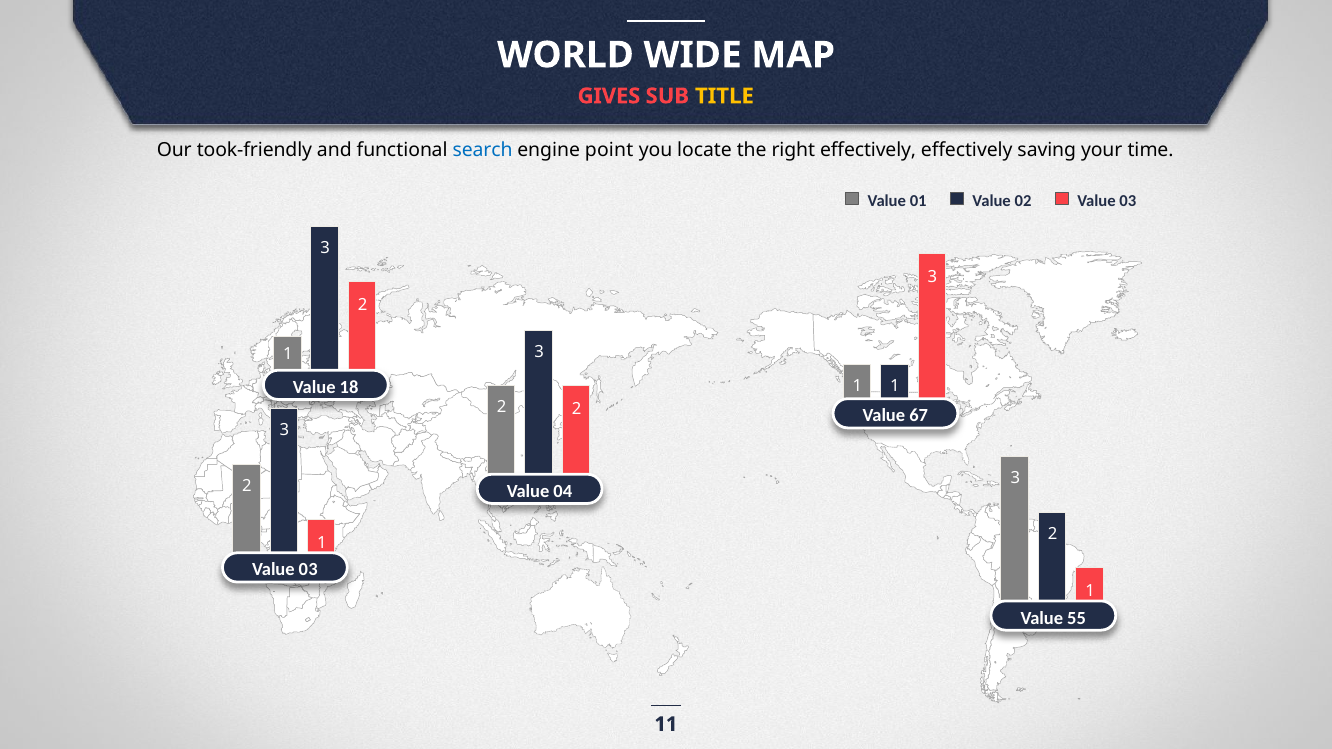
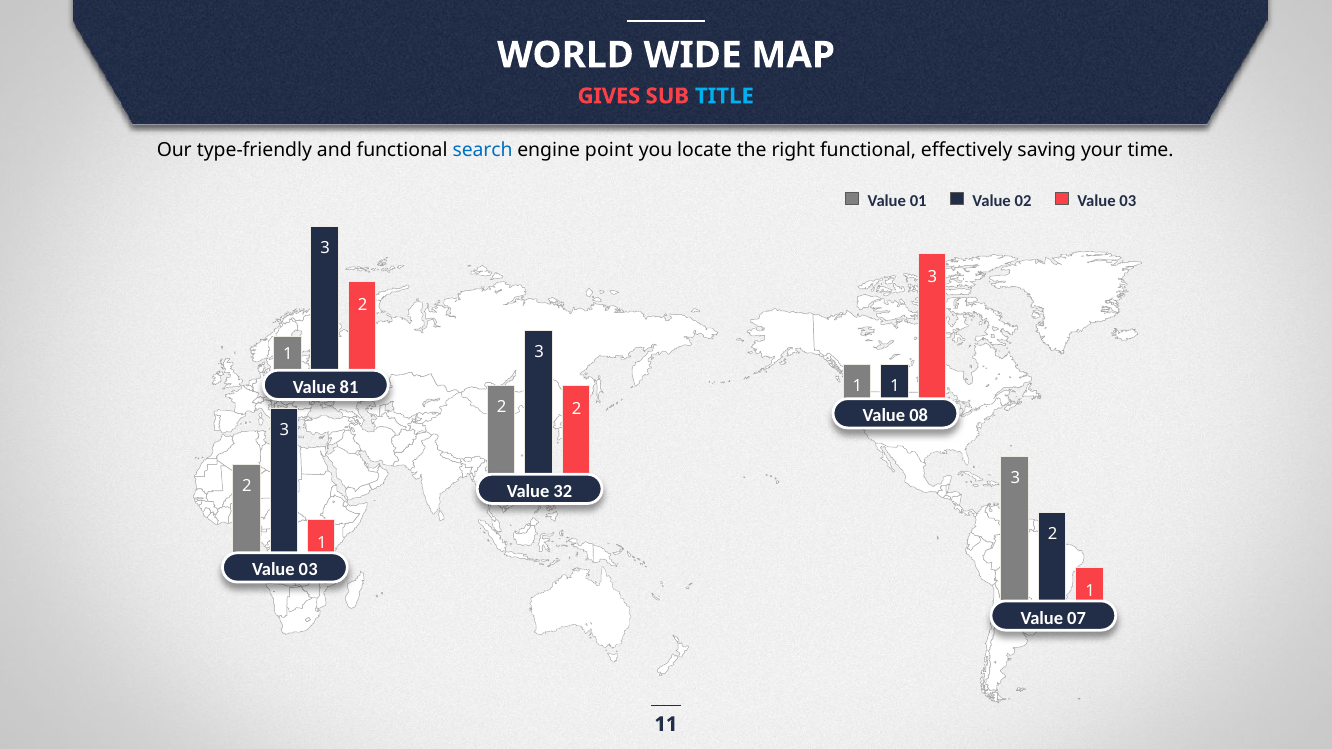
TITLE colour: yellow -> light blue
took-friendly: took-friendly -> type-friendly
right effectively: effectively -> functional
18: 18 -> 81
67: 67 -> 08
04: 04 -> 32
55: 55 -> 07
